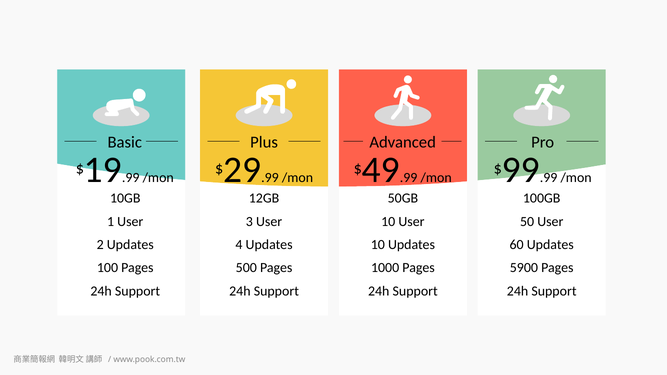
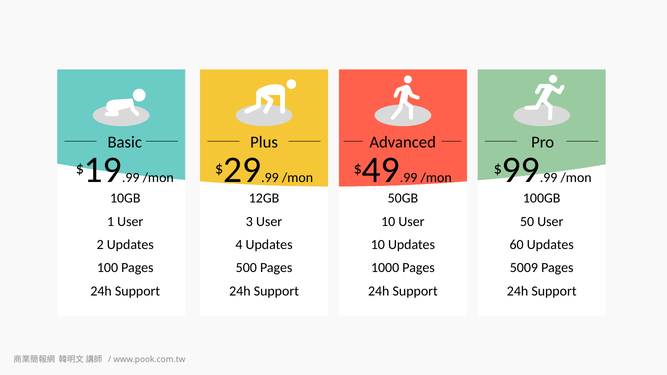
5900: 5900 -> 5009
